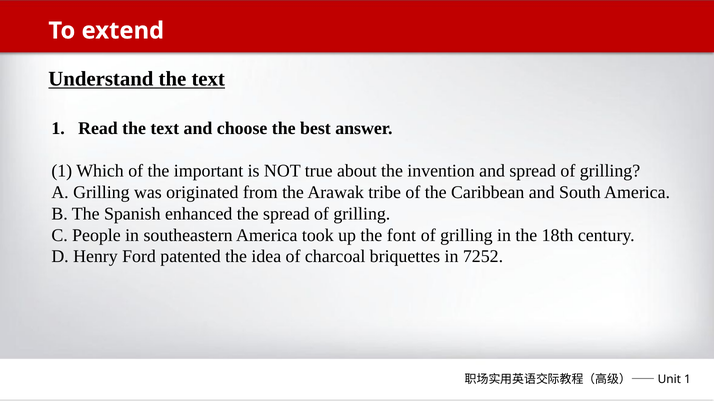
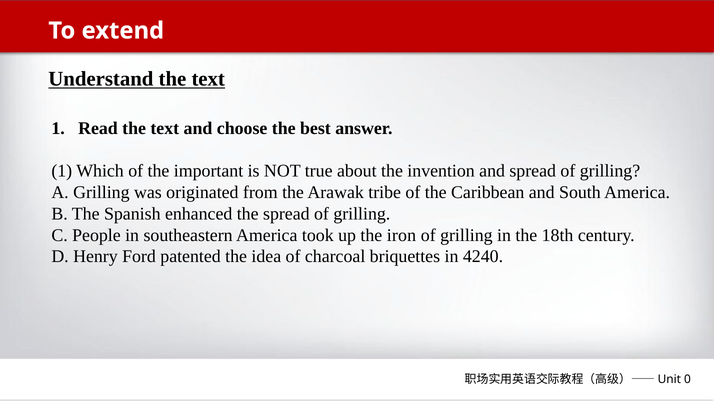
font: font -> iron
7252: 7252 -> 4240
1 at (687, 380): 1 -> 0
